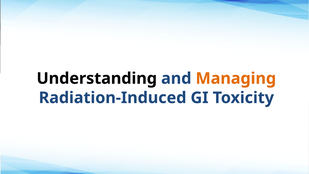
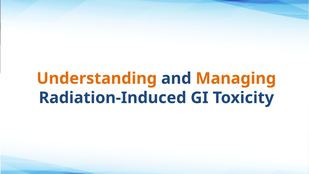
Understanding colour: black -> orange
